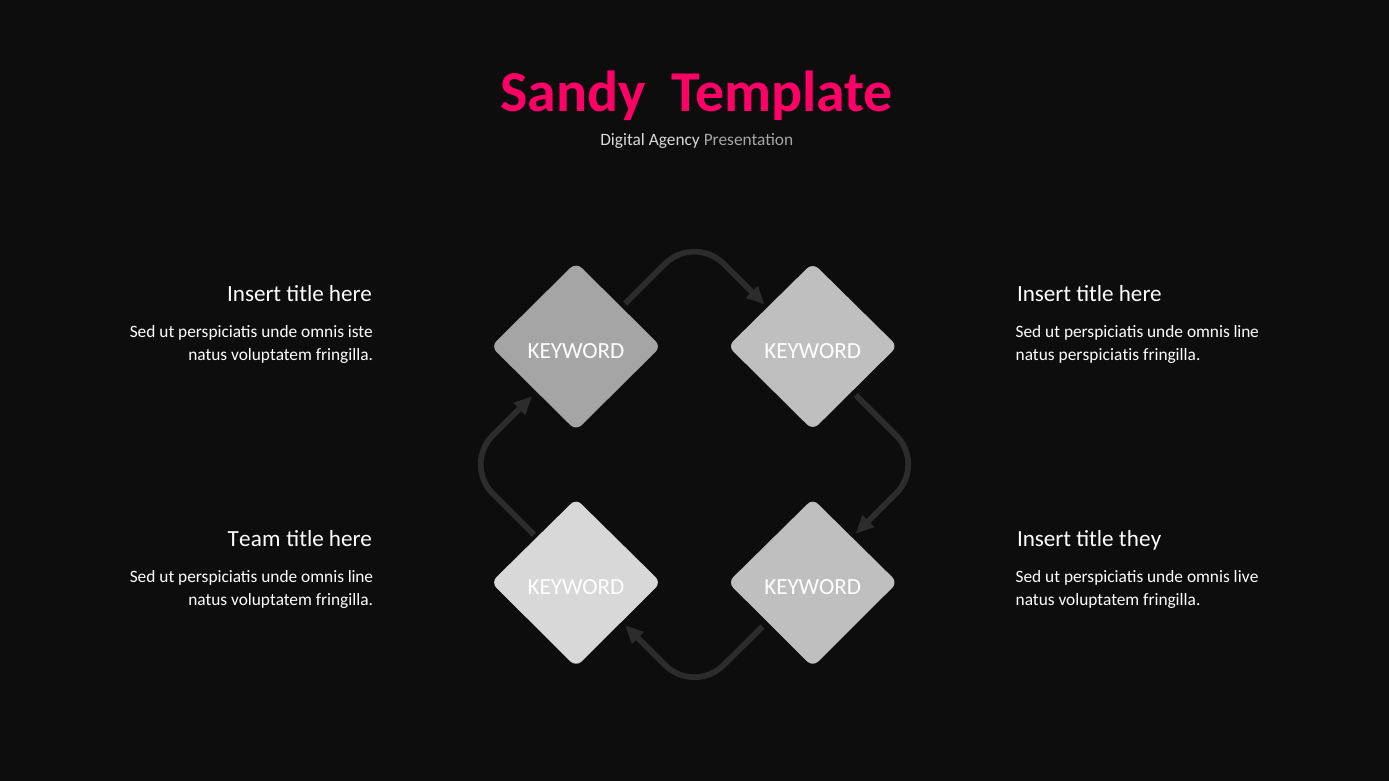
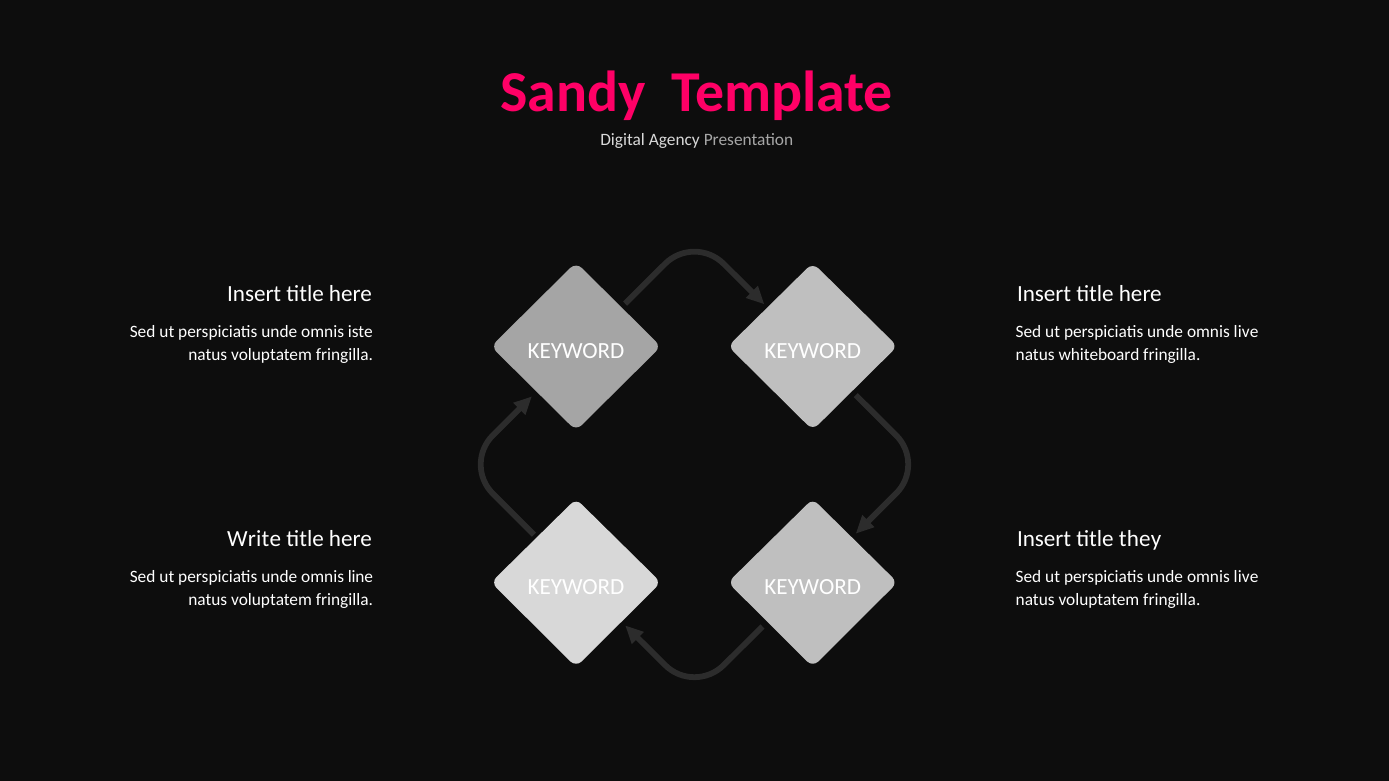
line at (1246, 332): line -> live
natus perspiciatis: perspiciatis -> whiteboard
Team: Team -> Write
